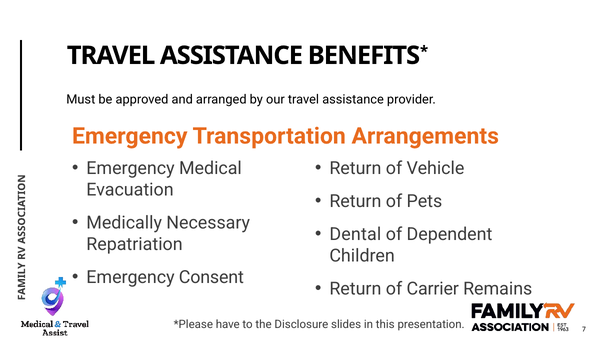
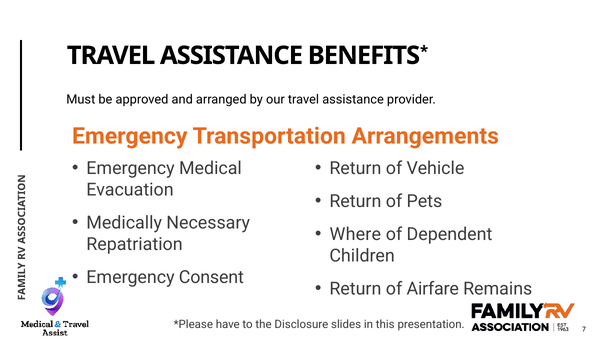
Dental: Dental -> Where
Carrier: Carrier -> Airfare
